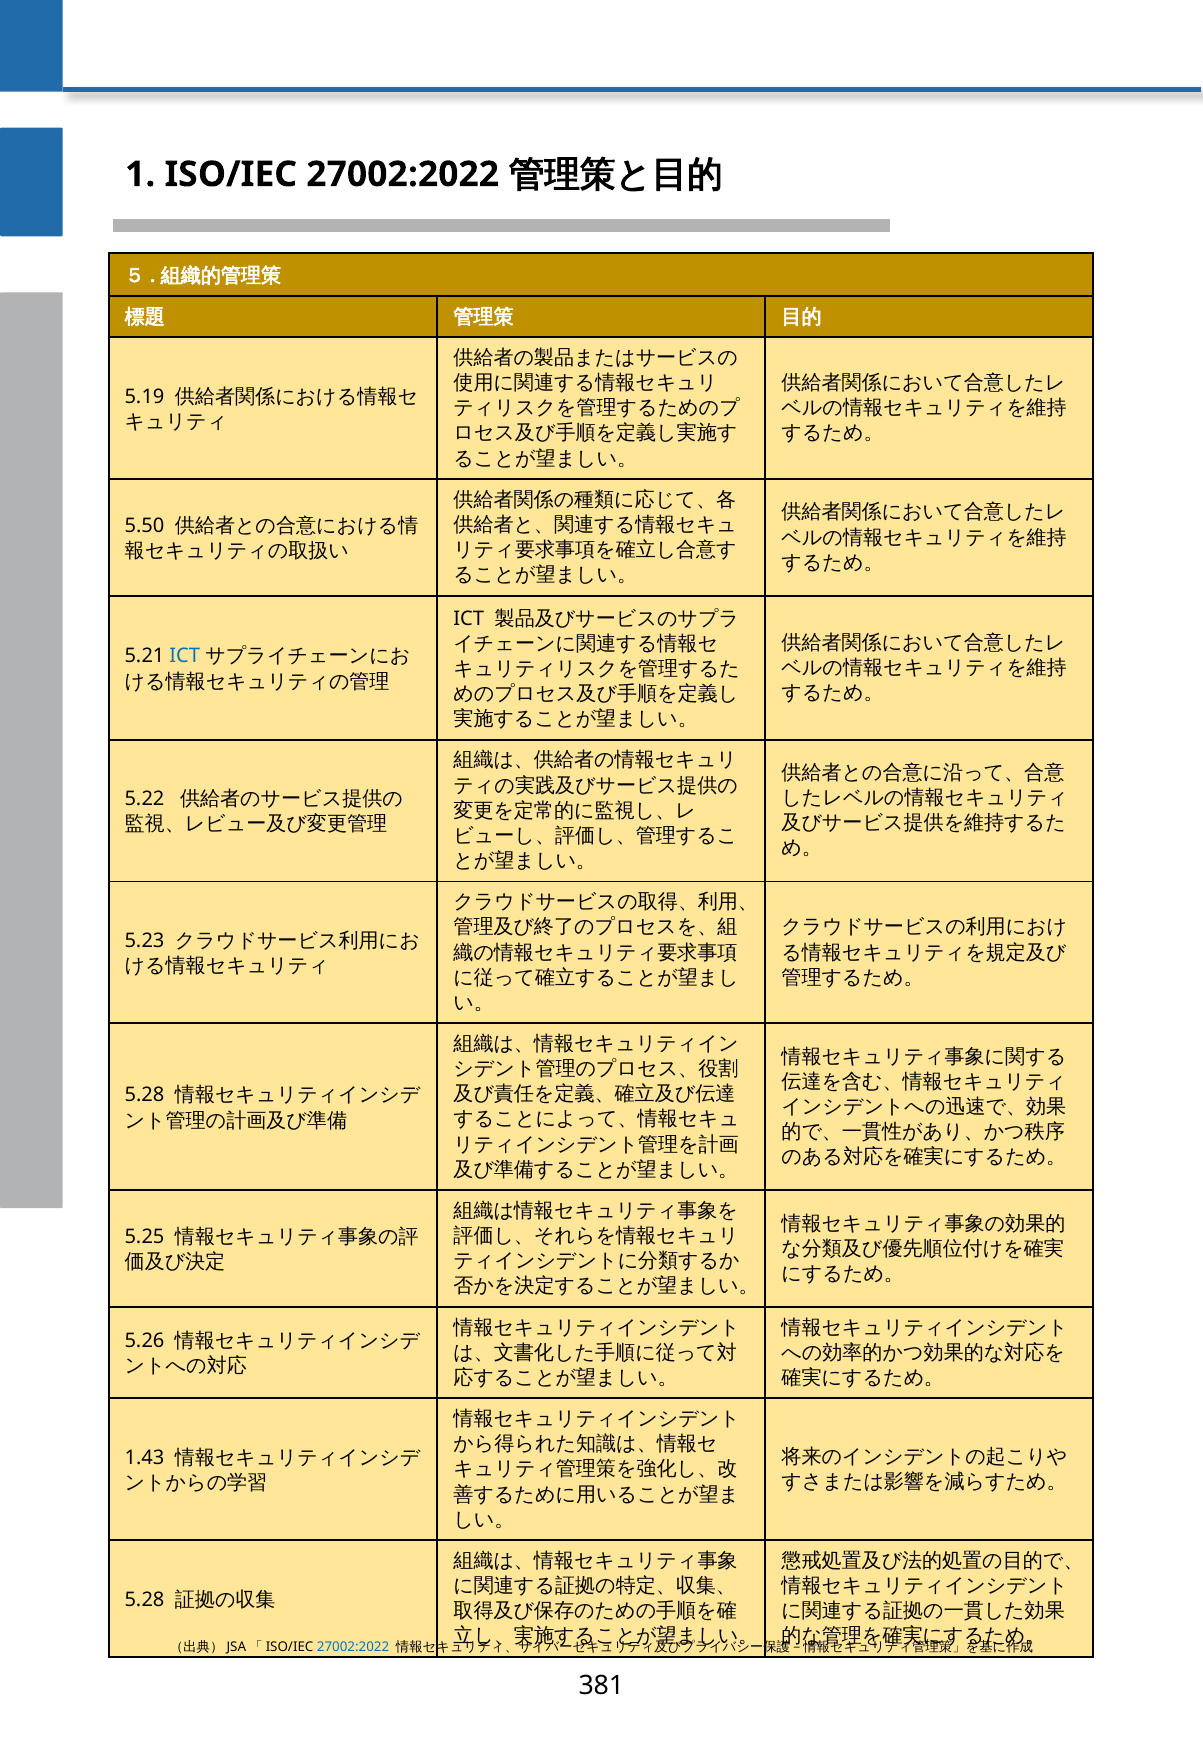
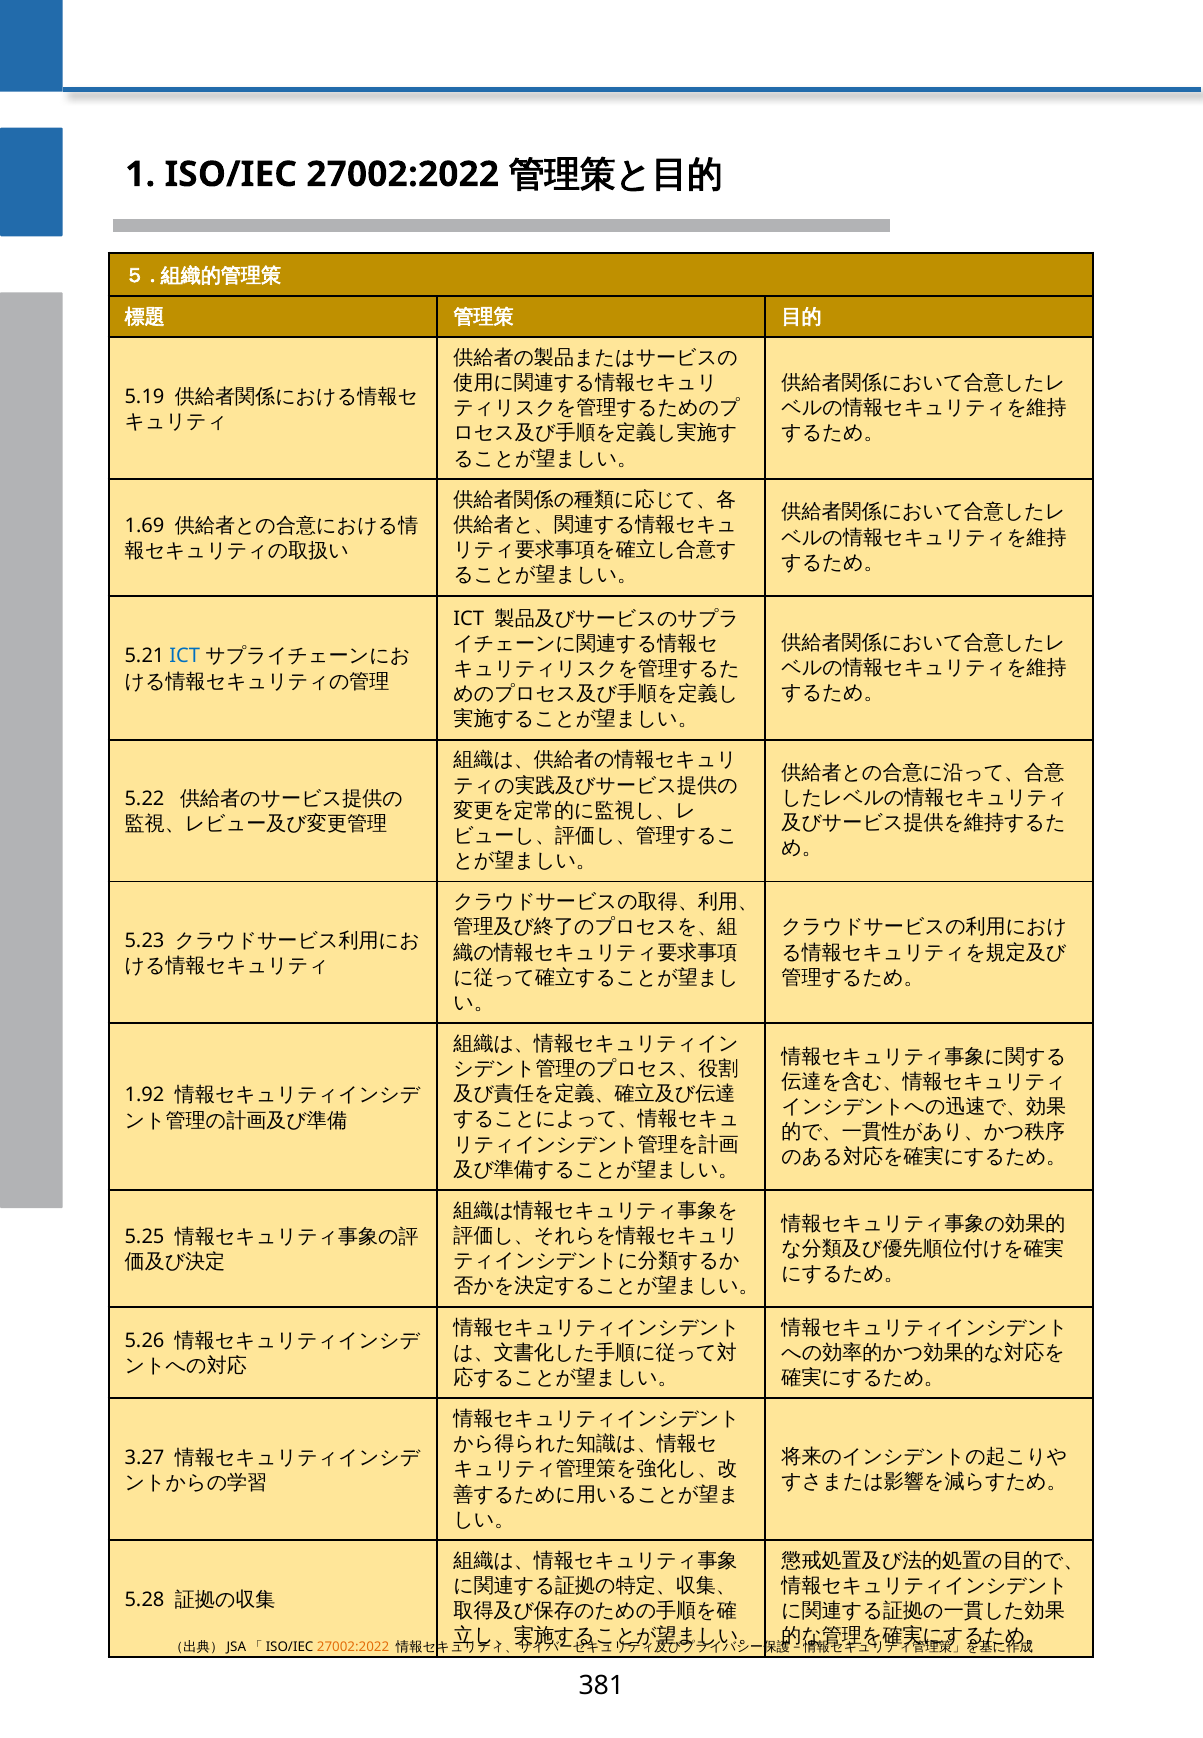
5.50: 5.50 -> 1.69
5.28 at (144, 1095): 5.28 -> 1.92
1.43: 1.43 -> 3.27
27002:2022 at (353, 1647) colour: blue -> orange
